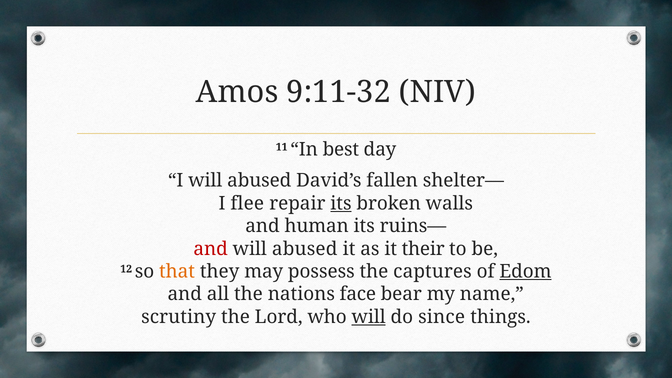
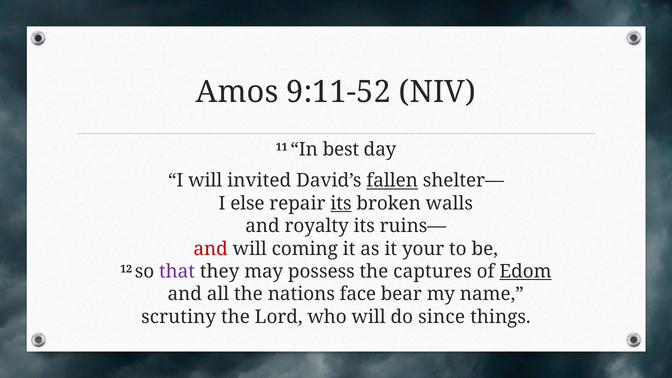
9:11-32: 9:11-32 -> 9:11-52
I will abused: abused -> invited
fallen underline: none -> present
flee: flee -> else
human: human -> royalty
abused at (305, 249): abused -> coming
their: their -> your
that colour: orange -> purple
will at (369, 317) underline: present -> none
